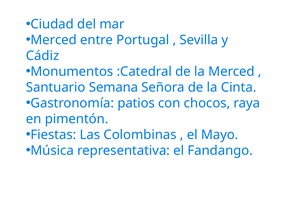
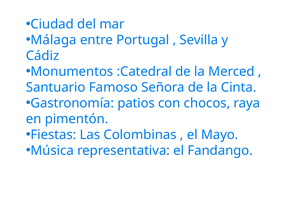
Merced at (54, 40): Merced -> Málaga
Semana: Semana -> Famoso
